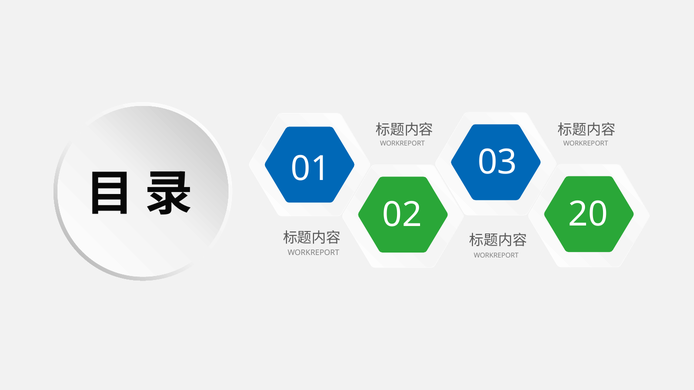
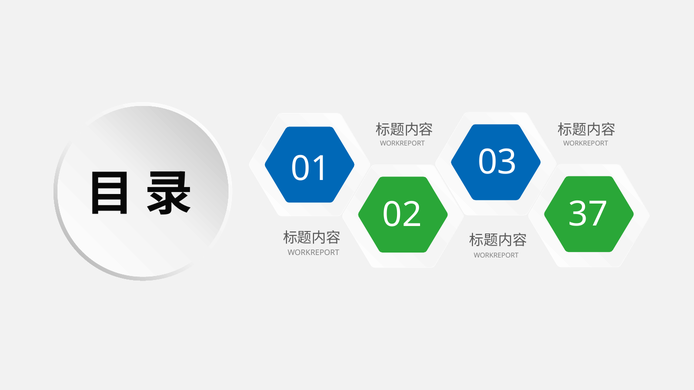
20: 20 -> 37
